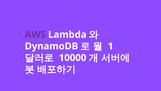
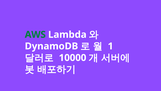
AWS colour: purple -> green
